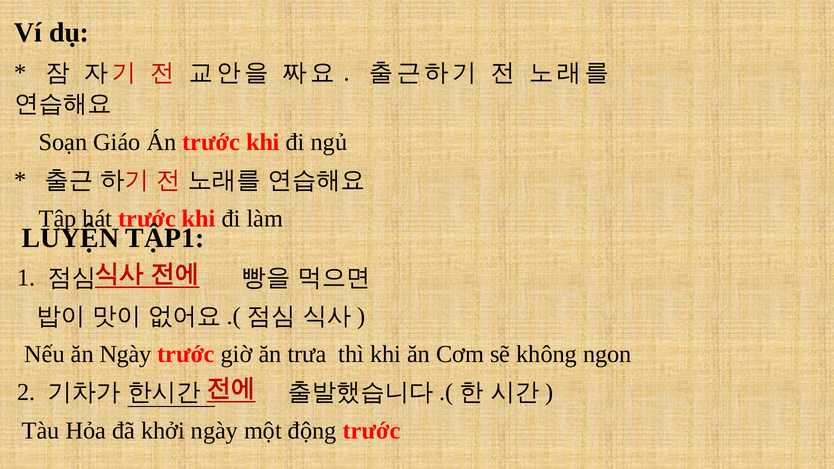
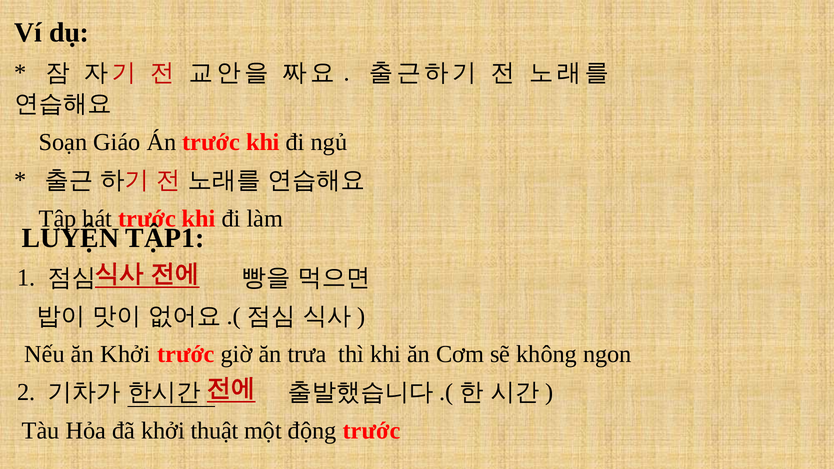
ăn Ngày: Ngày -> Khởi
khởi ngày: ngày -> thuật
